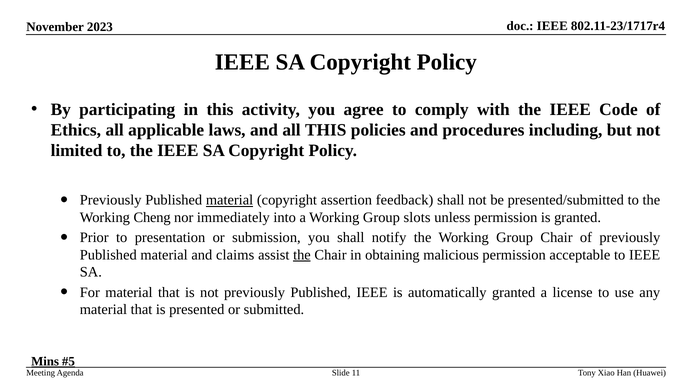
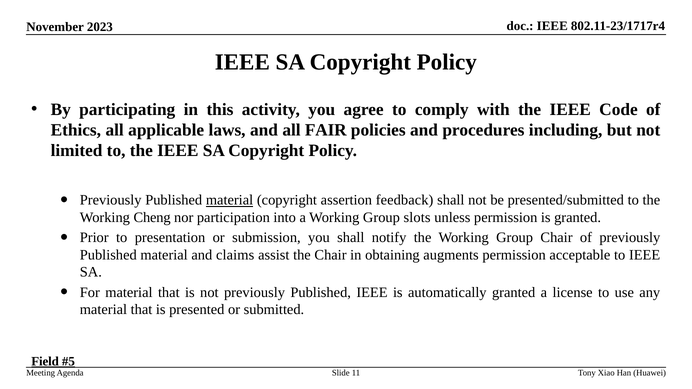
all THIS: THIS -> FAIR
immediately: immediately -> participation
the at (302, 255) underline: present -> none
malicious: malicious -> augments
Mins: Mins -> Field
